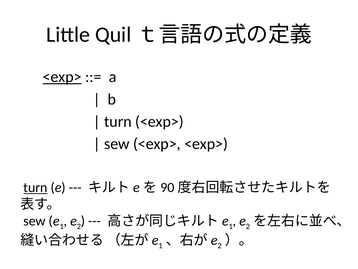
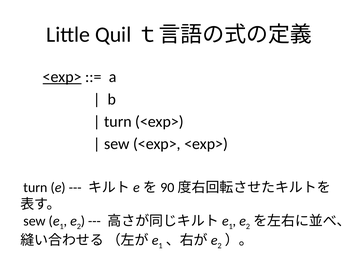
turn at (35, 187) underline: present -> none
